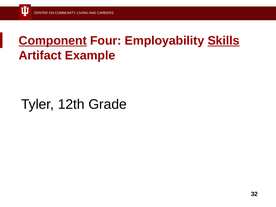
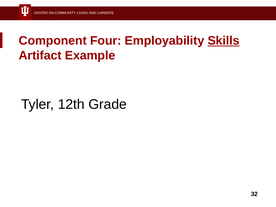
Component underline: present -> none
